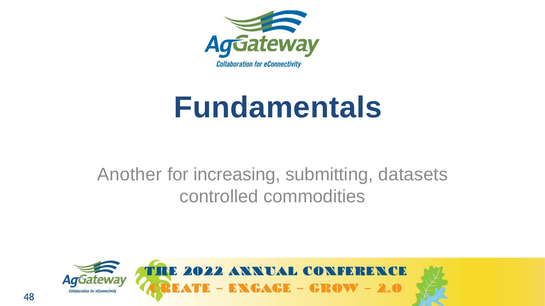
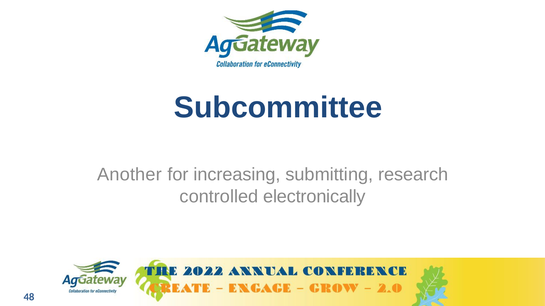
Fundamentals: Fundamentals -> Subcommittee
datasets: datasets -> research
commodities: commodities -> electronically
